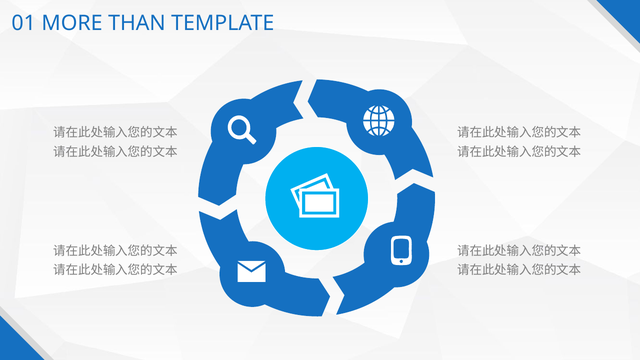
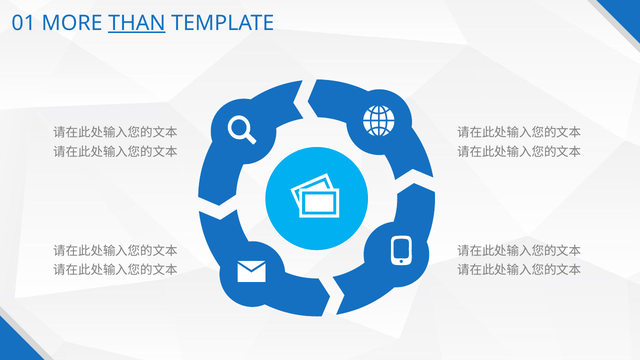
THAN underline: none -> present
